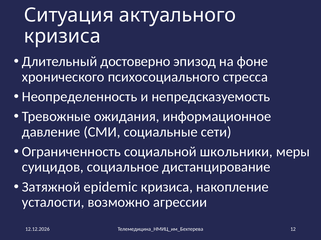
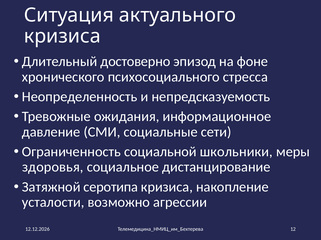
суицидов: суицидов -> здоровья
epidemic: epidemic -> серотипа
